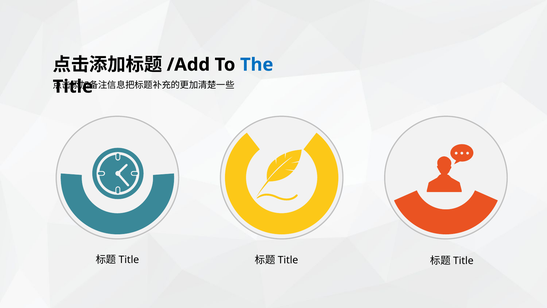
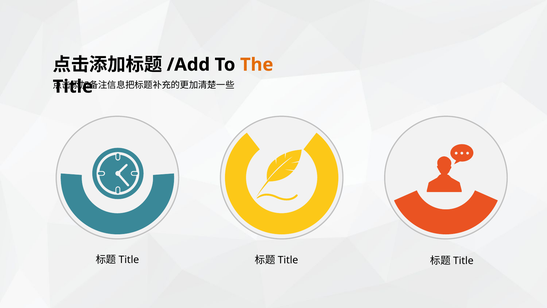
The colour: blue -> orange
